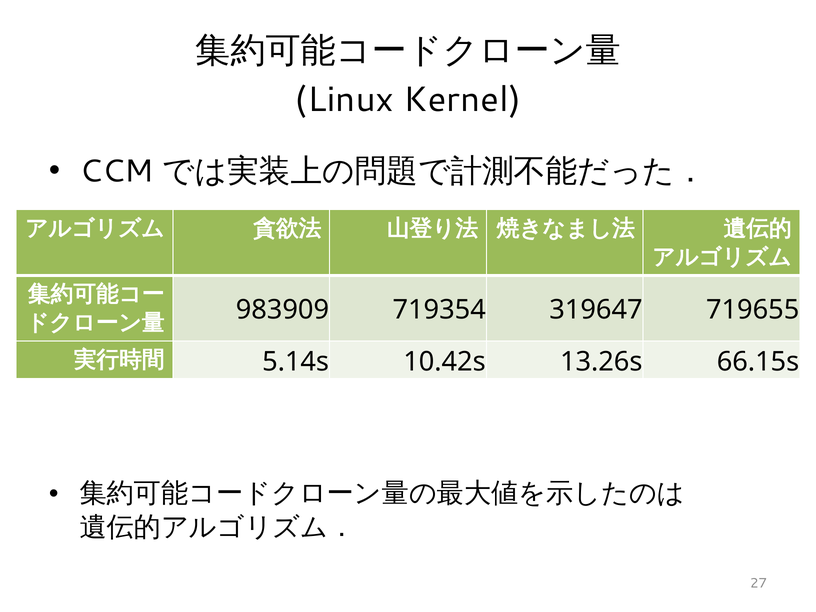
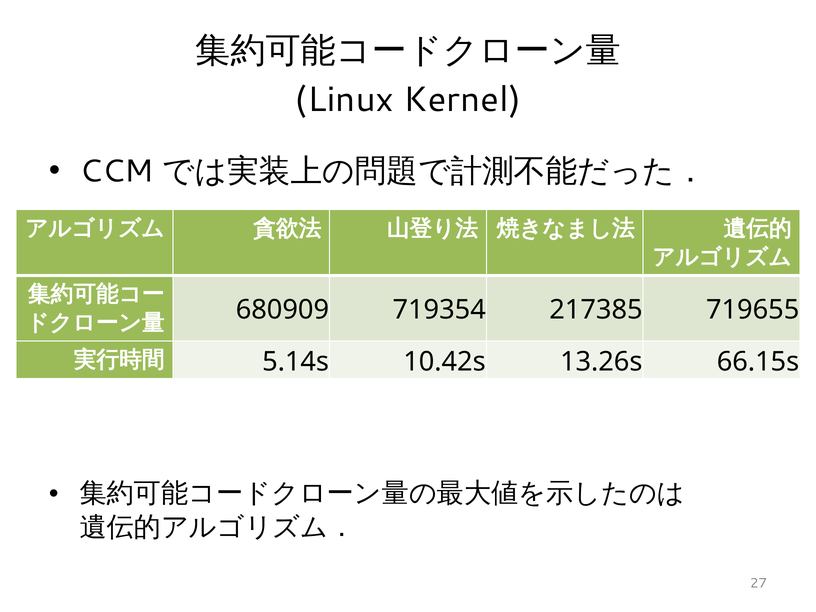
983909: 983909 -> 680909
319647: 319647 -> 217385
